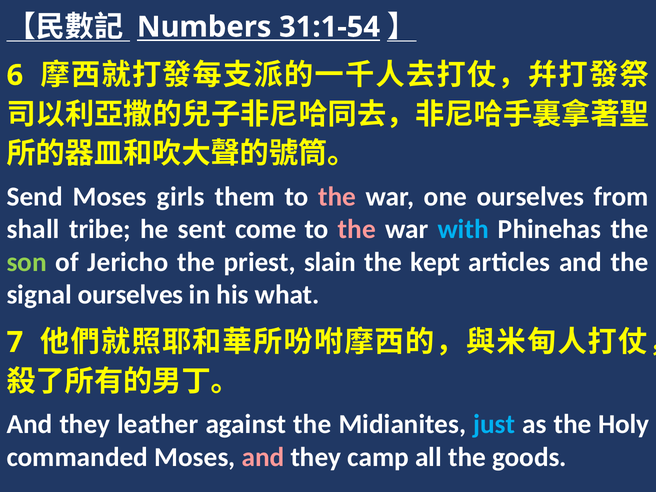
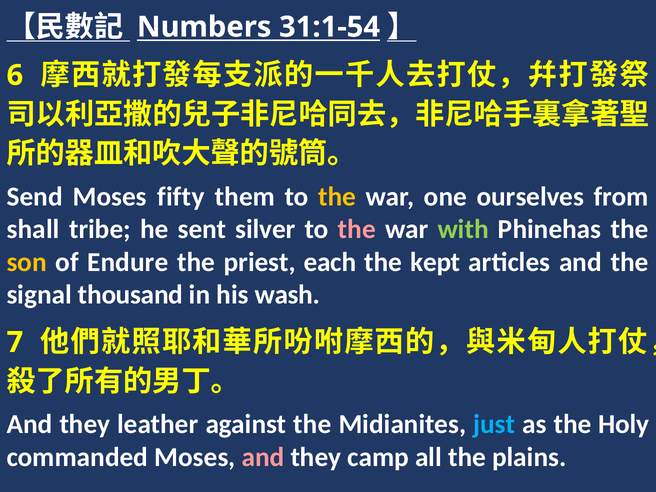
girls: girls -> fifty
the at (337, 197) colour: pink -> yellow
come: come -> silver
with colour: light blue -> light green
son colour: light green -> yellow
Jericho: Jericho -> Endure
slain: slain -> each
signal ourselves: ourselves -> thousand
what: what -> wash
goods: goods -> plains
